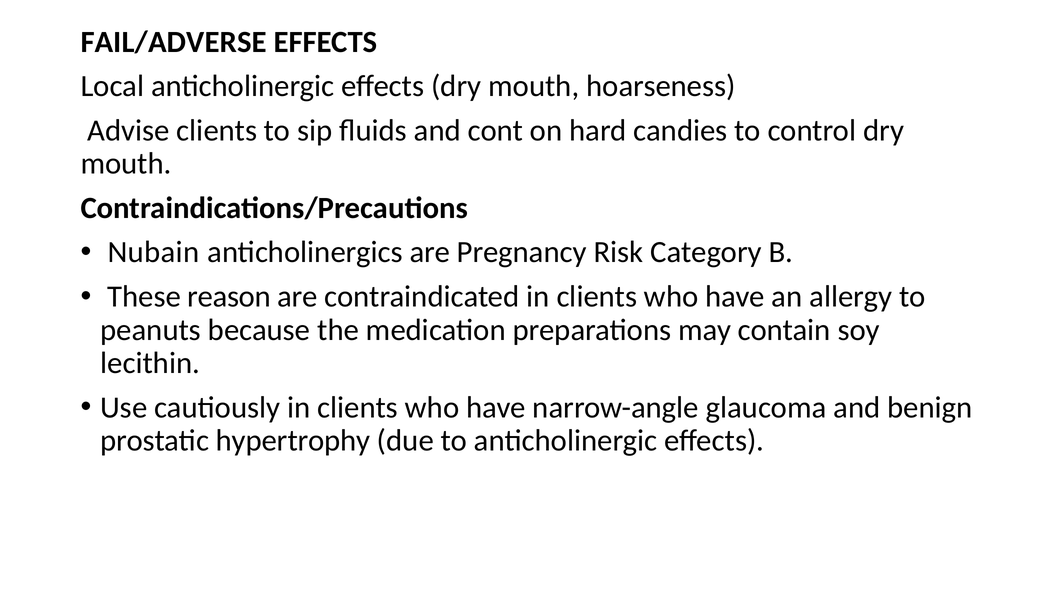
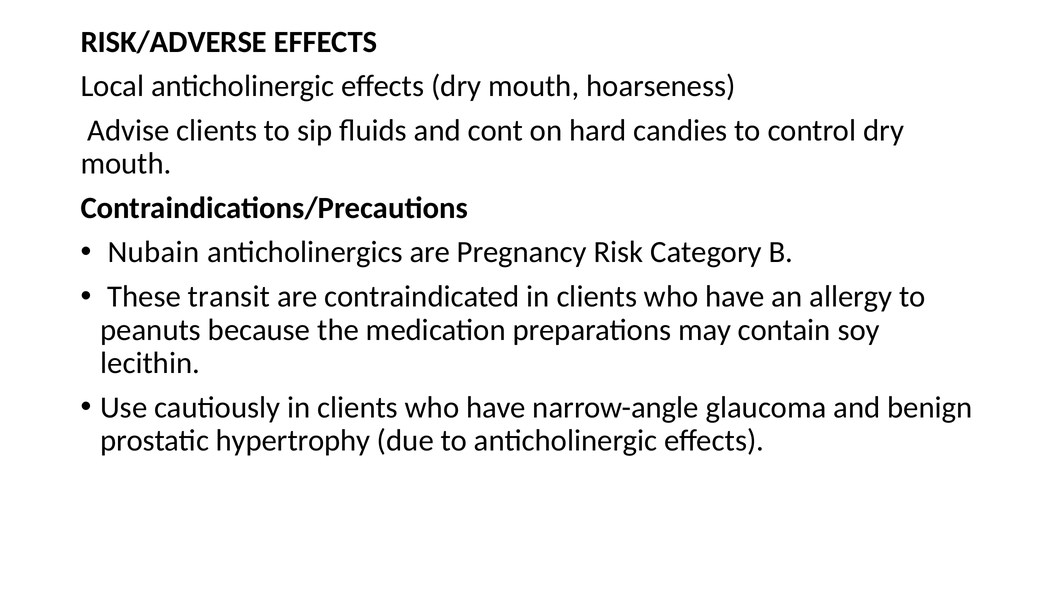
FAIL/ADVERSE: FAIL/ADVERSE -> RISK/ADVERSE
reason: reason -> transit
